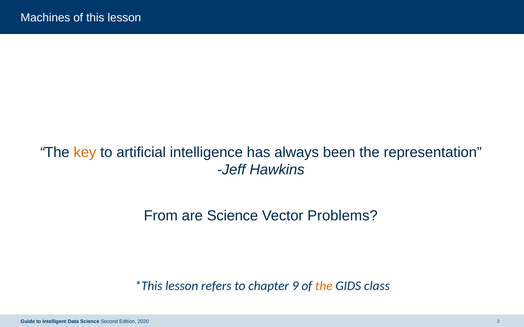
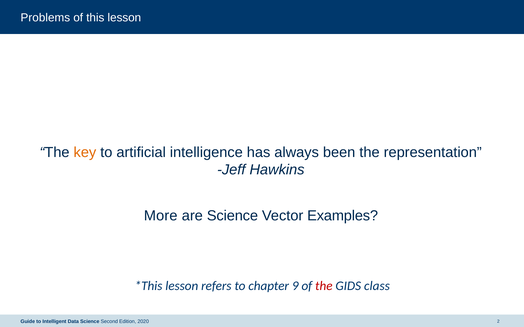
Machines: Machines -> Problems
From: From -> More
Problems: Problems -> Examples
the at (324, 286) colour: orange -> red
